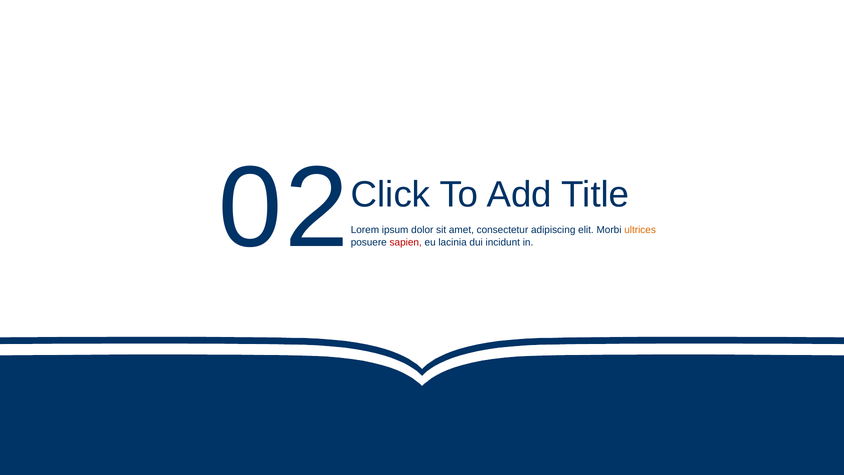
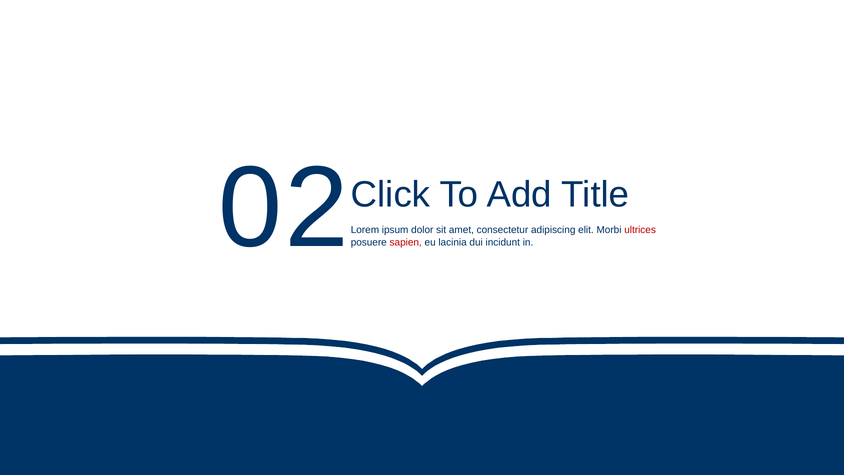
ultrices colour: orange -> red
